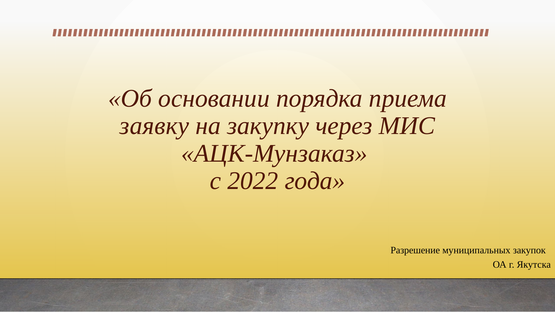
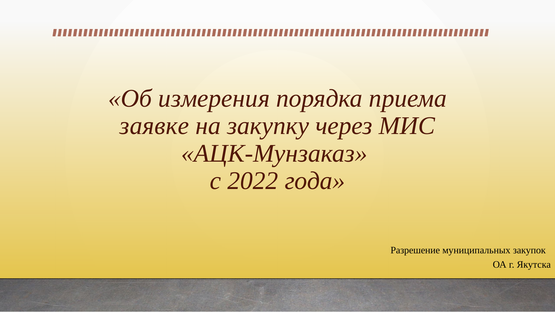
основании: основании -> измерения
заявку: заявку -> заявке
